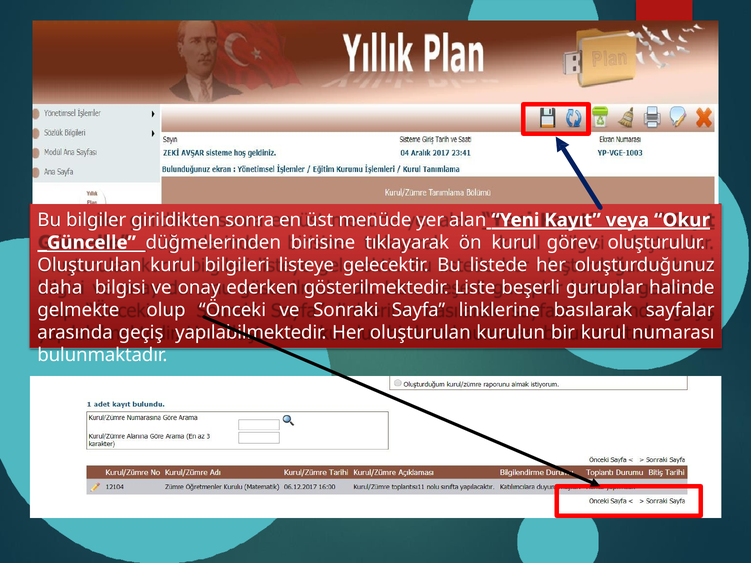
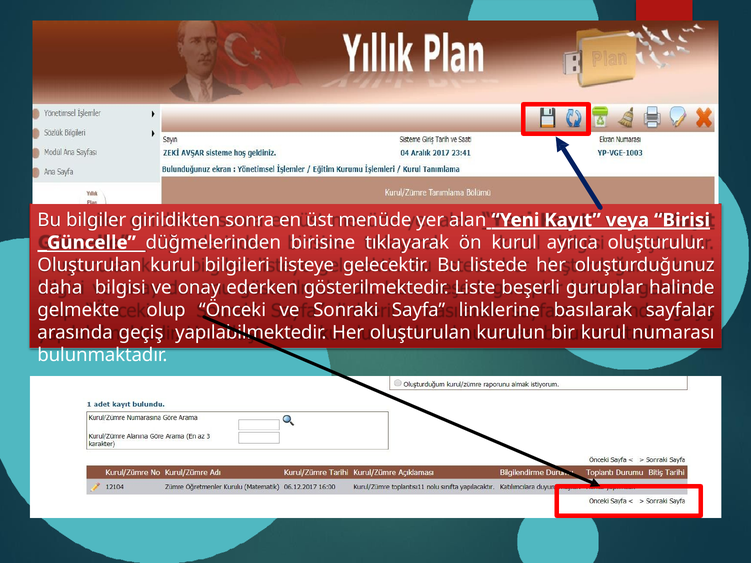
Okur: Okur -> Birisi
görev: görev -> ayrıca
